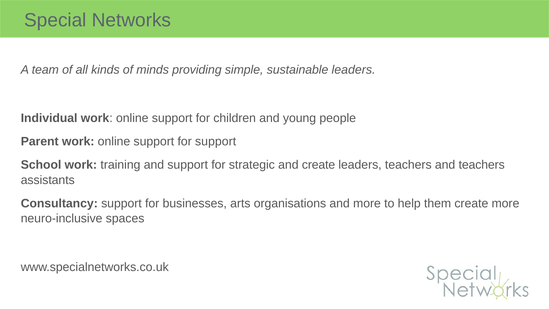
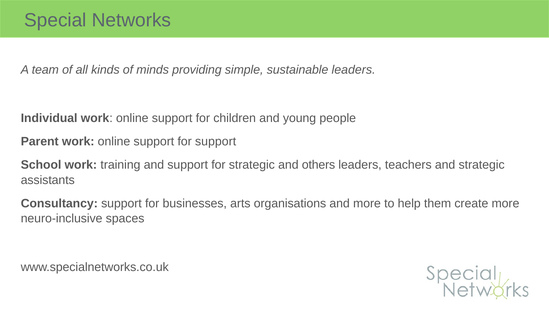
and create: create -> others
and teachers: teachers -> strategic
